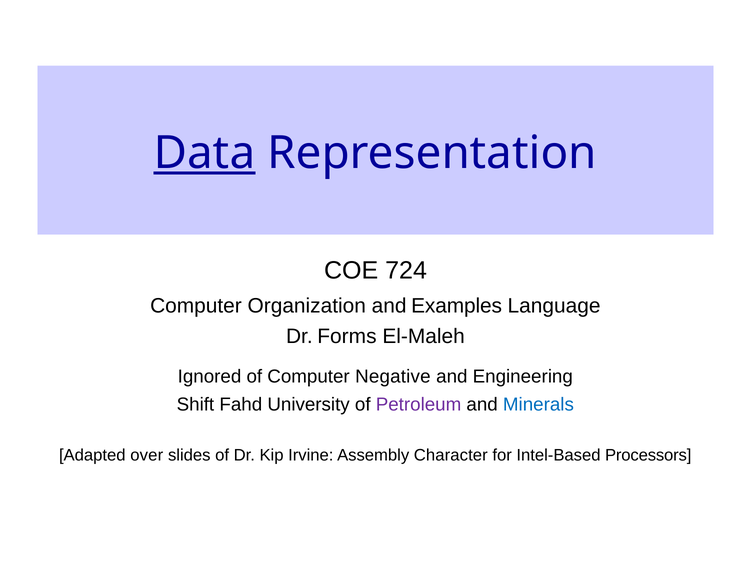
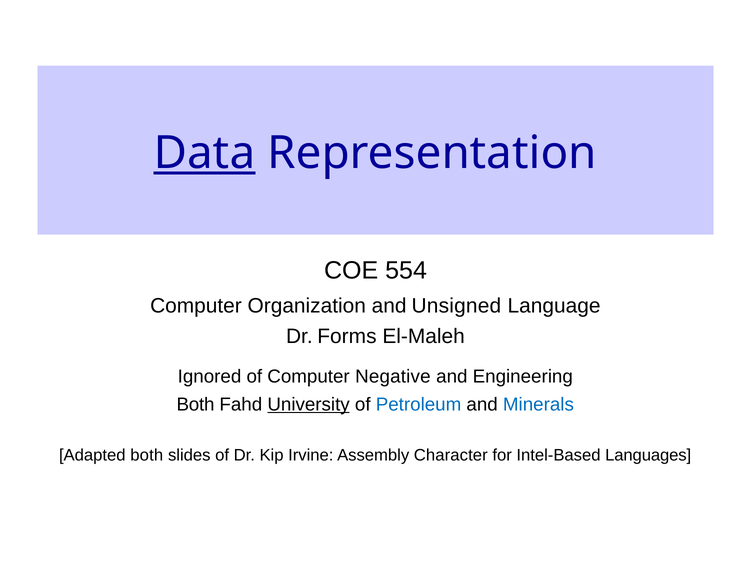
724: 724 -> 554
Examples: Examples -> Unsigned
Shift at (195, 405): Shift -> Both
University underline: none -> present
Petroleum colour: purple -> blue
Adapted over: over -> both
Processors: Processors -> Languages
